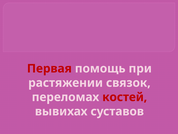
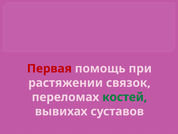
костей colour: red -> green
